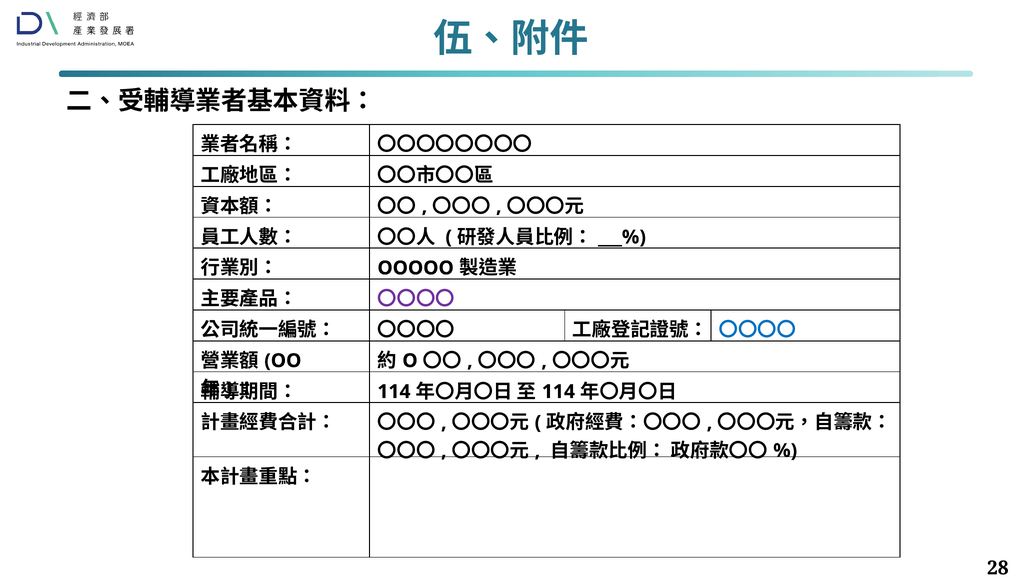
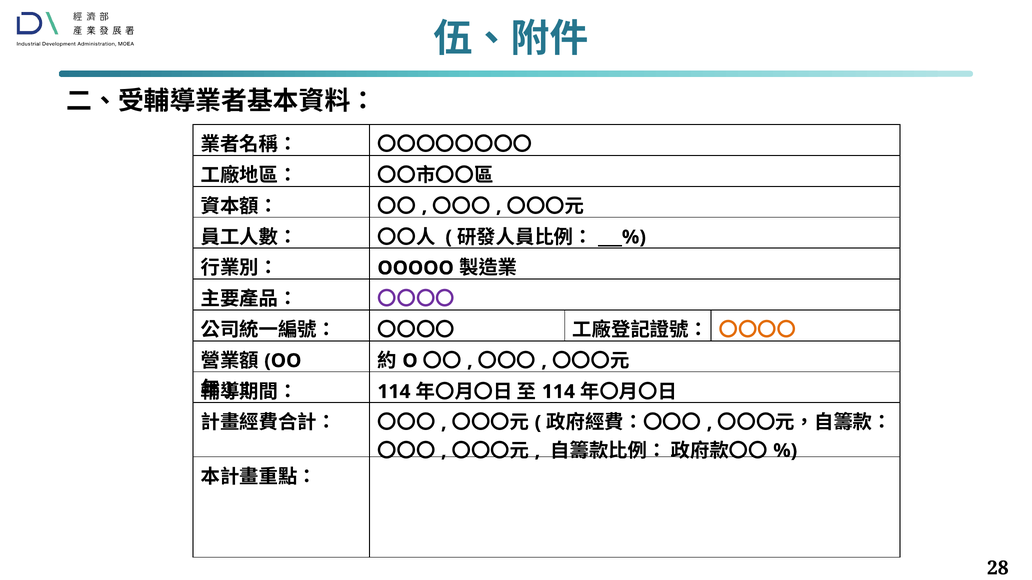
〇〇〇〇 at (757, 330) colour: blue -> orange
